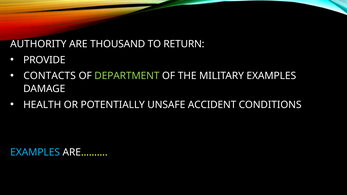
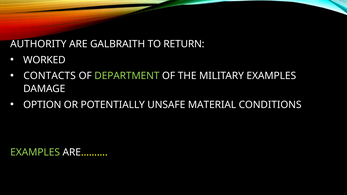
THOUSAND: THOUSAND -> GALBRAITH
PROVIDE: PROVIDE -> WORKED
HEALTH: HEALTH -> OPTION
ACCIDENT: ACCIDENT -> MATERIAL
EXAMPLES at (35, 152) colour: light blue -> light green
